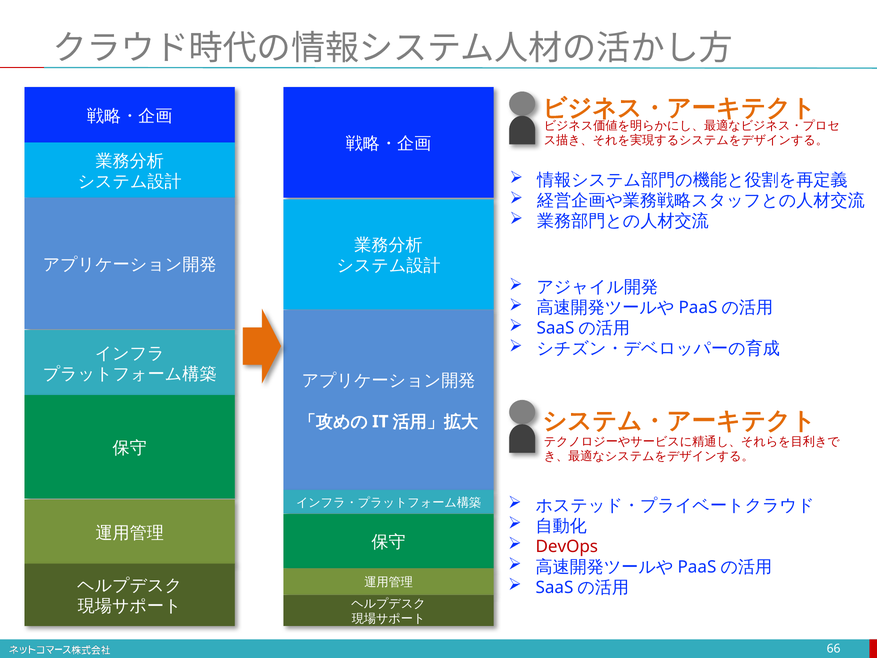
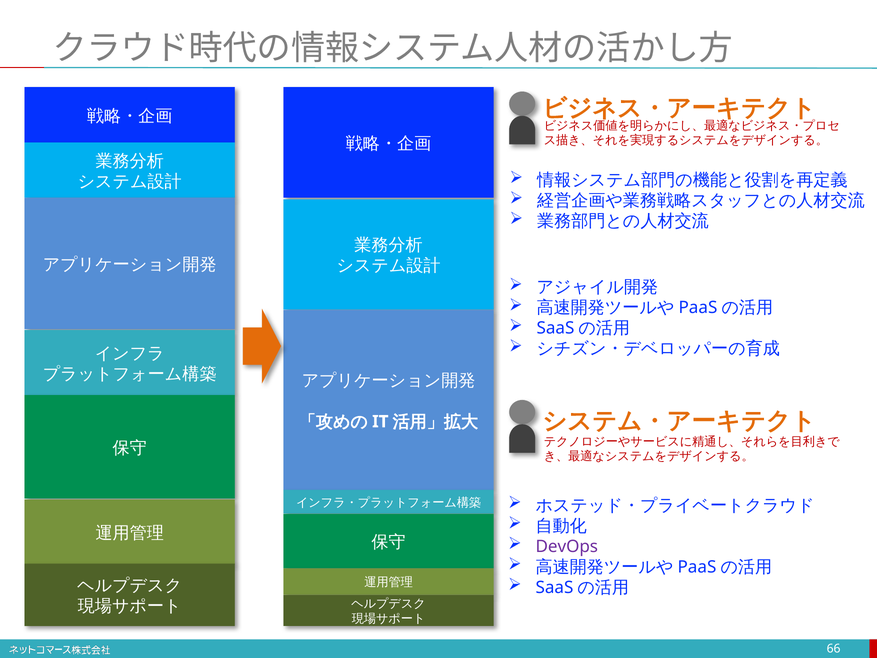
DevOps colour: red -> purple
